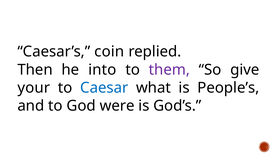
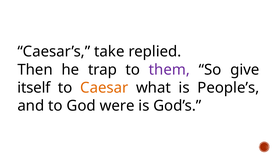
coin: coin -> take
into: into -> trap
your: your -> itself
Caesar colour: blue -> orange
